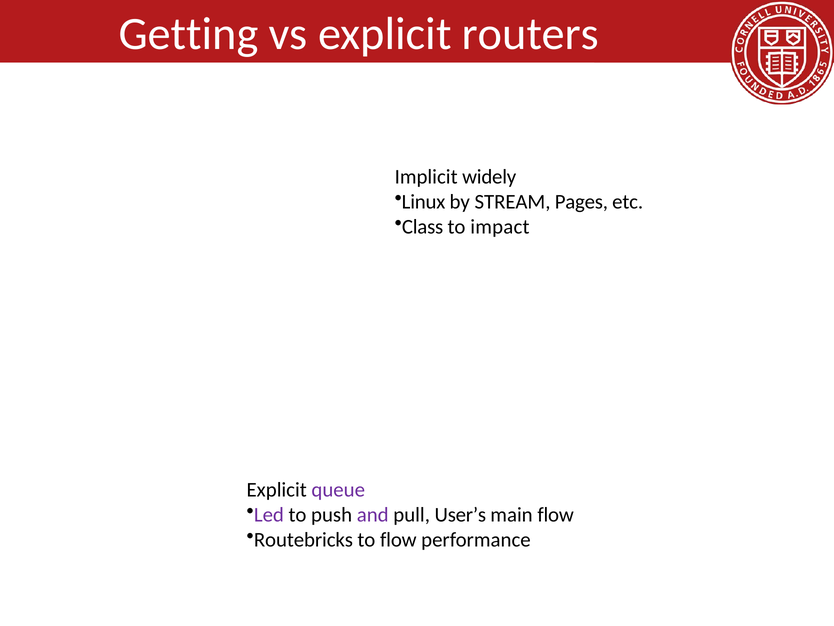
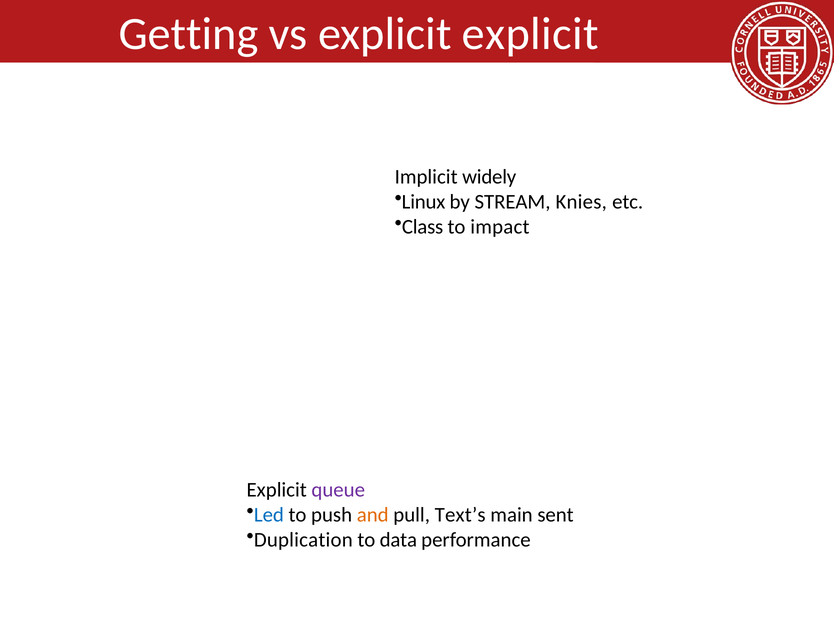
explicit routers: routers -> explicit
Pages: Pages -> Knies
Led colour: purple -> blue
and colour: purple -> orange
User’s: User’s -> Text’s
main flow: flow -> sent
Routebricks: Routebricks -> Duplication
to flow: flow -> data
